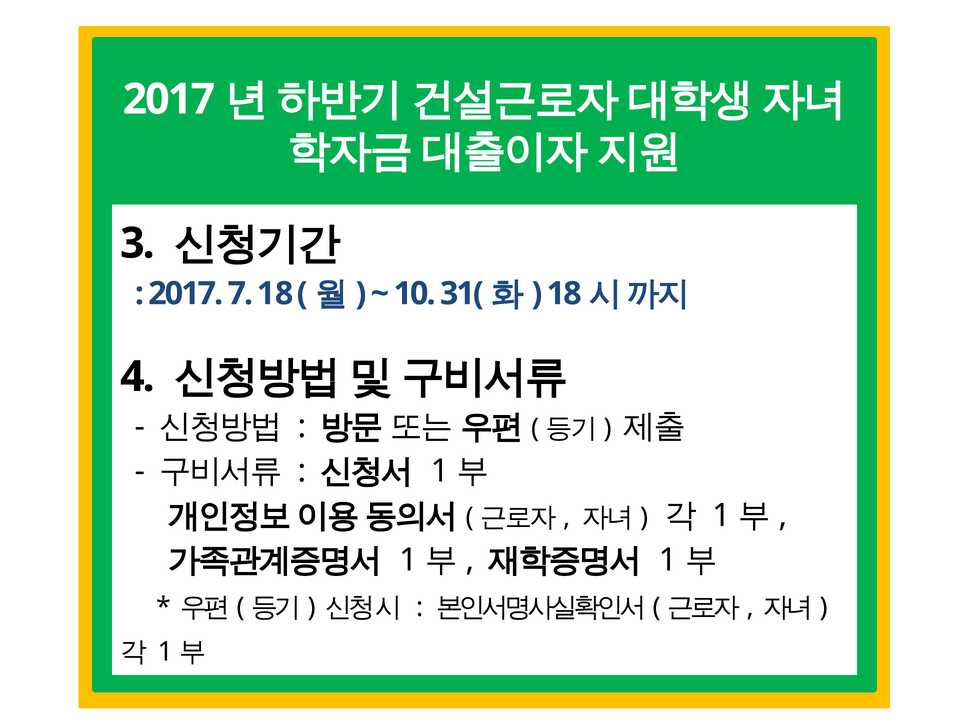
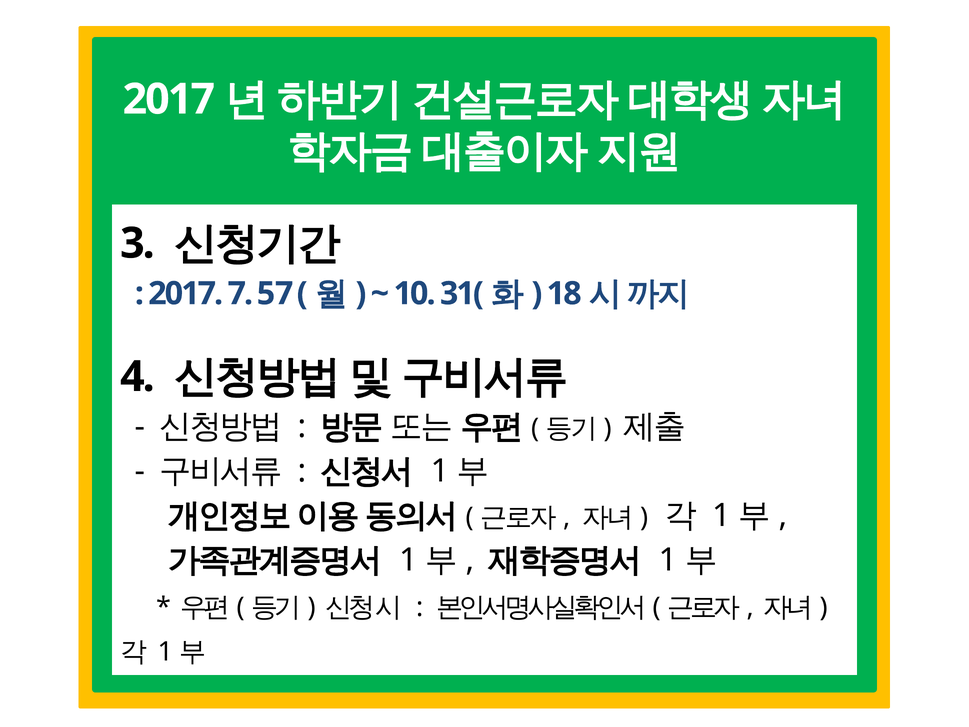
7 18: 18 -> 57
